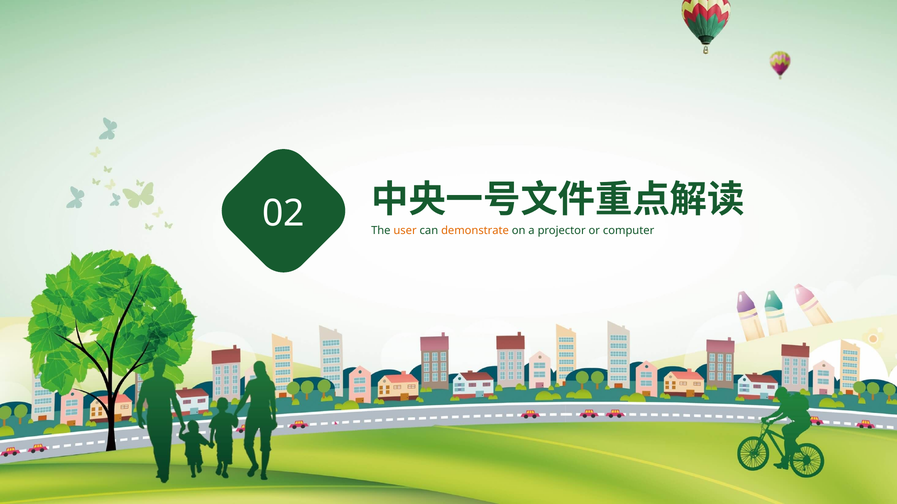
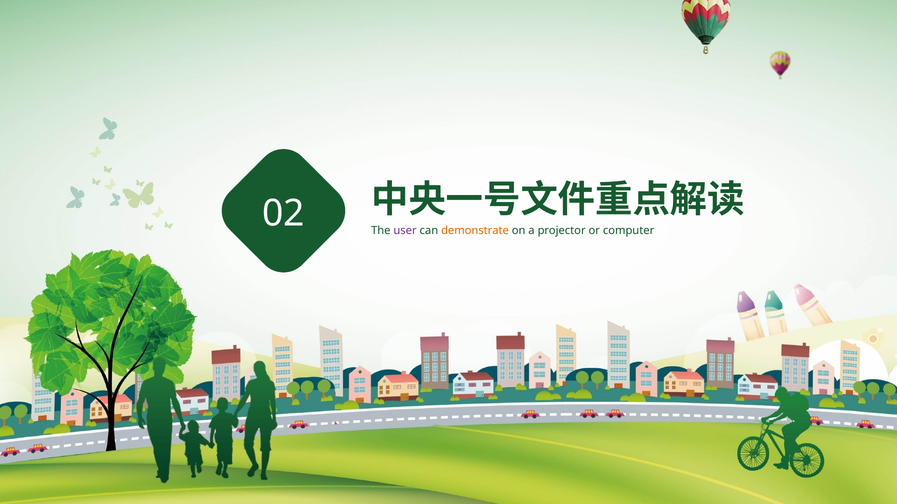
user colour: orange -> purple
